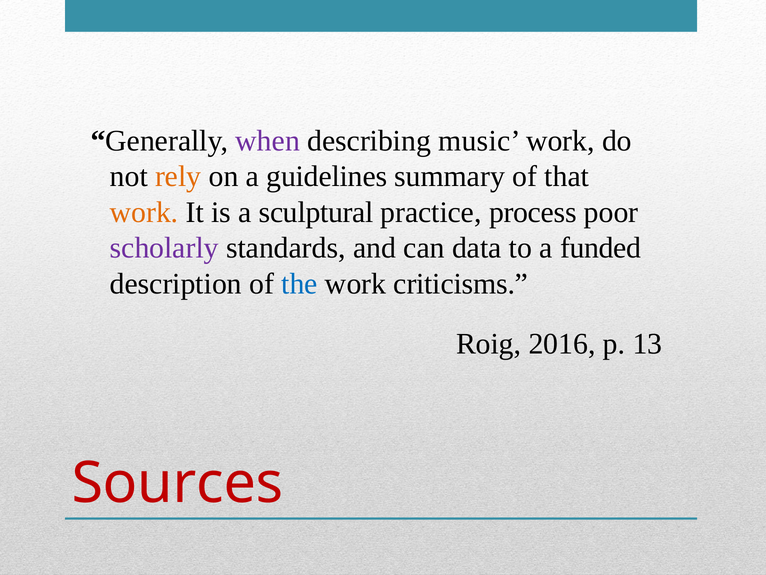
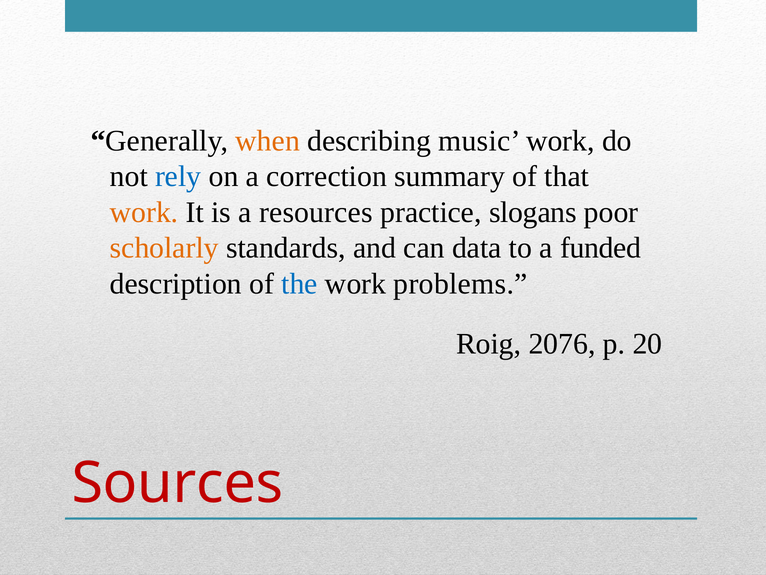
when colour: purple -> orange
rely colour: orange -> blue
guidelines: guidelines -> correction
sculptural: sculptural -> resources
process: process -> slogans
scholarly colour: purple -> orange
criticisms: criticisms -> problems
2016: 2016 -> 2076
13: 13 -> 20
